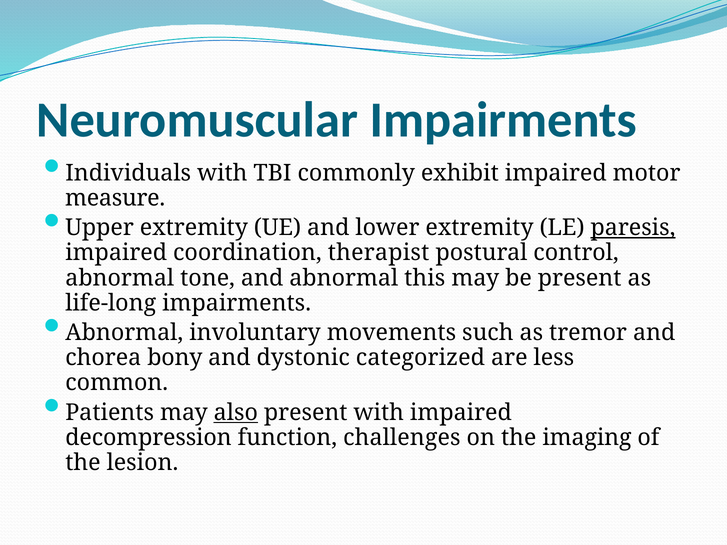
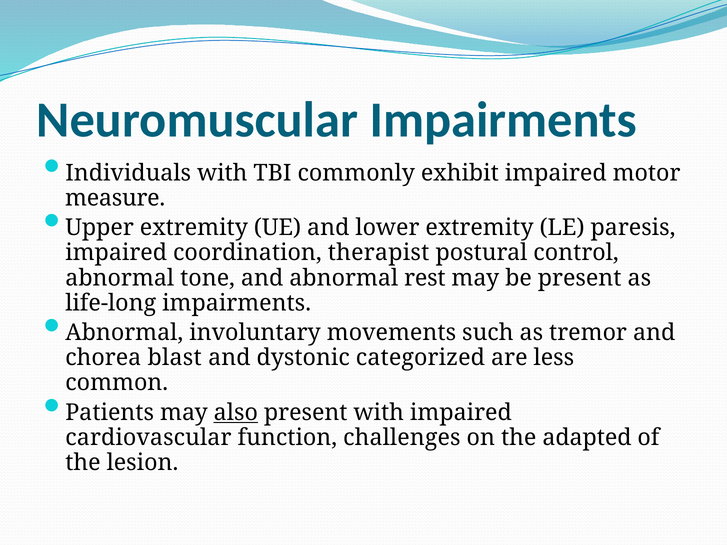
paresis underline: present -> none
this: this -> rest
bony: bony -> blast
decompression: decompression -> cardiovascular
imaging: imaging -> adapted
